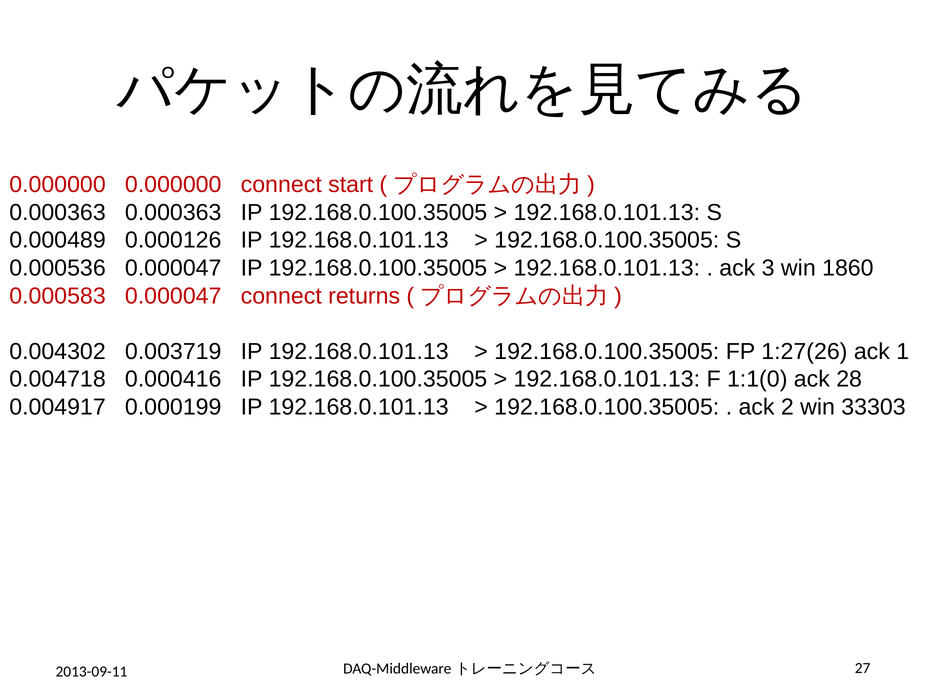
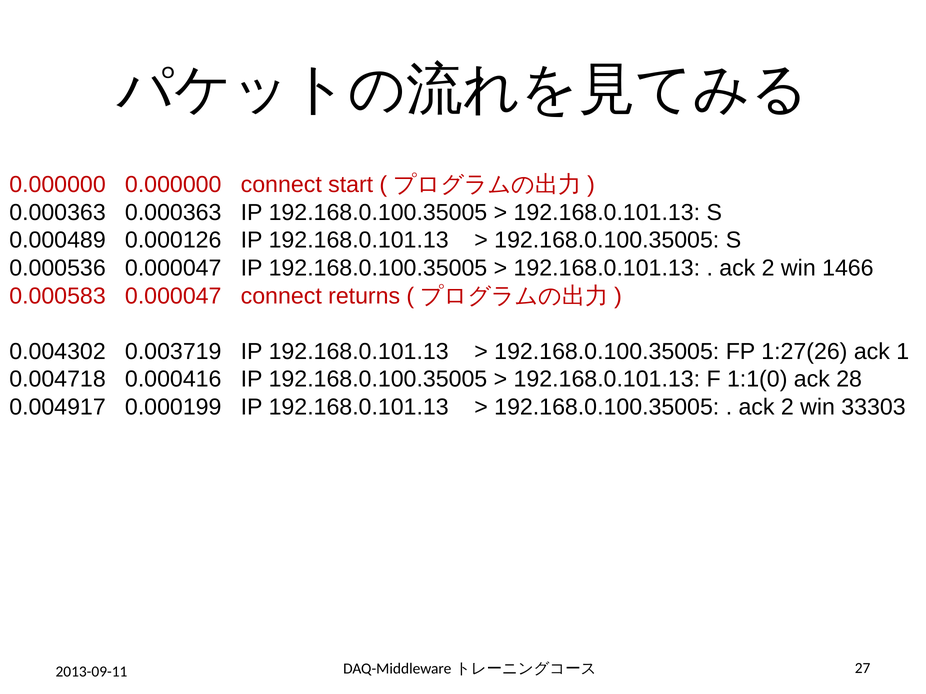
3 at (768, 268): 3 -> 2
1860: 1860 -> 1466
